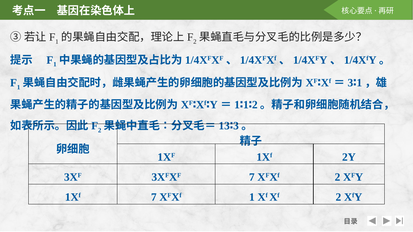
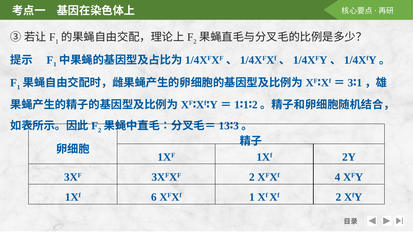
3XFXF 7: 7 -> 2
XFXf 2: 2 -> 4
1Xf 7: 7 -> 6
